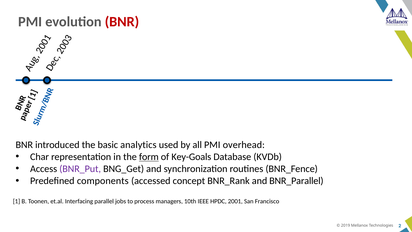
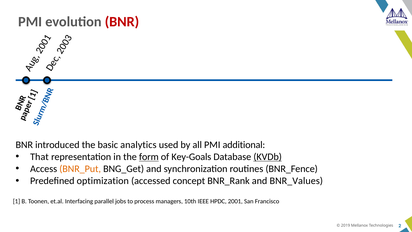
overhead: overhead -> additional
Char: Char -> That
KVDb underline: none -> present
BNR_Put colour: purple -> orange
components: components -> optimization
BNR_Parallel: BNR_Parallel -> BNR_Values
